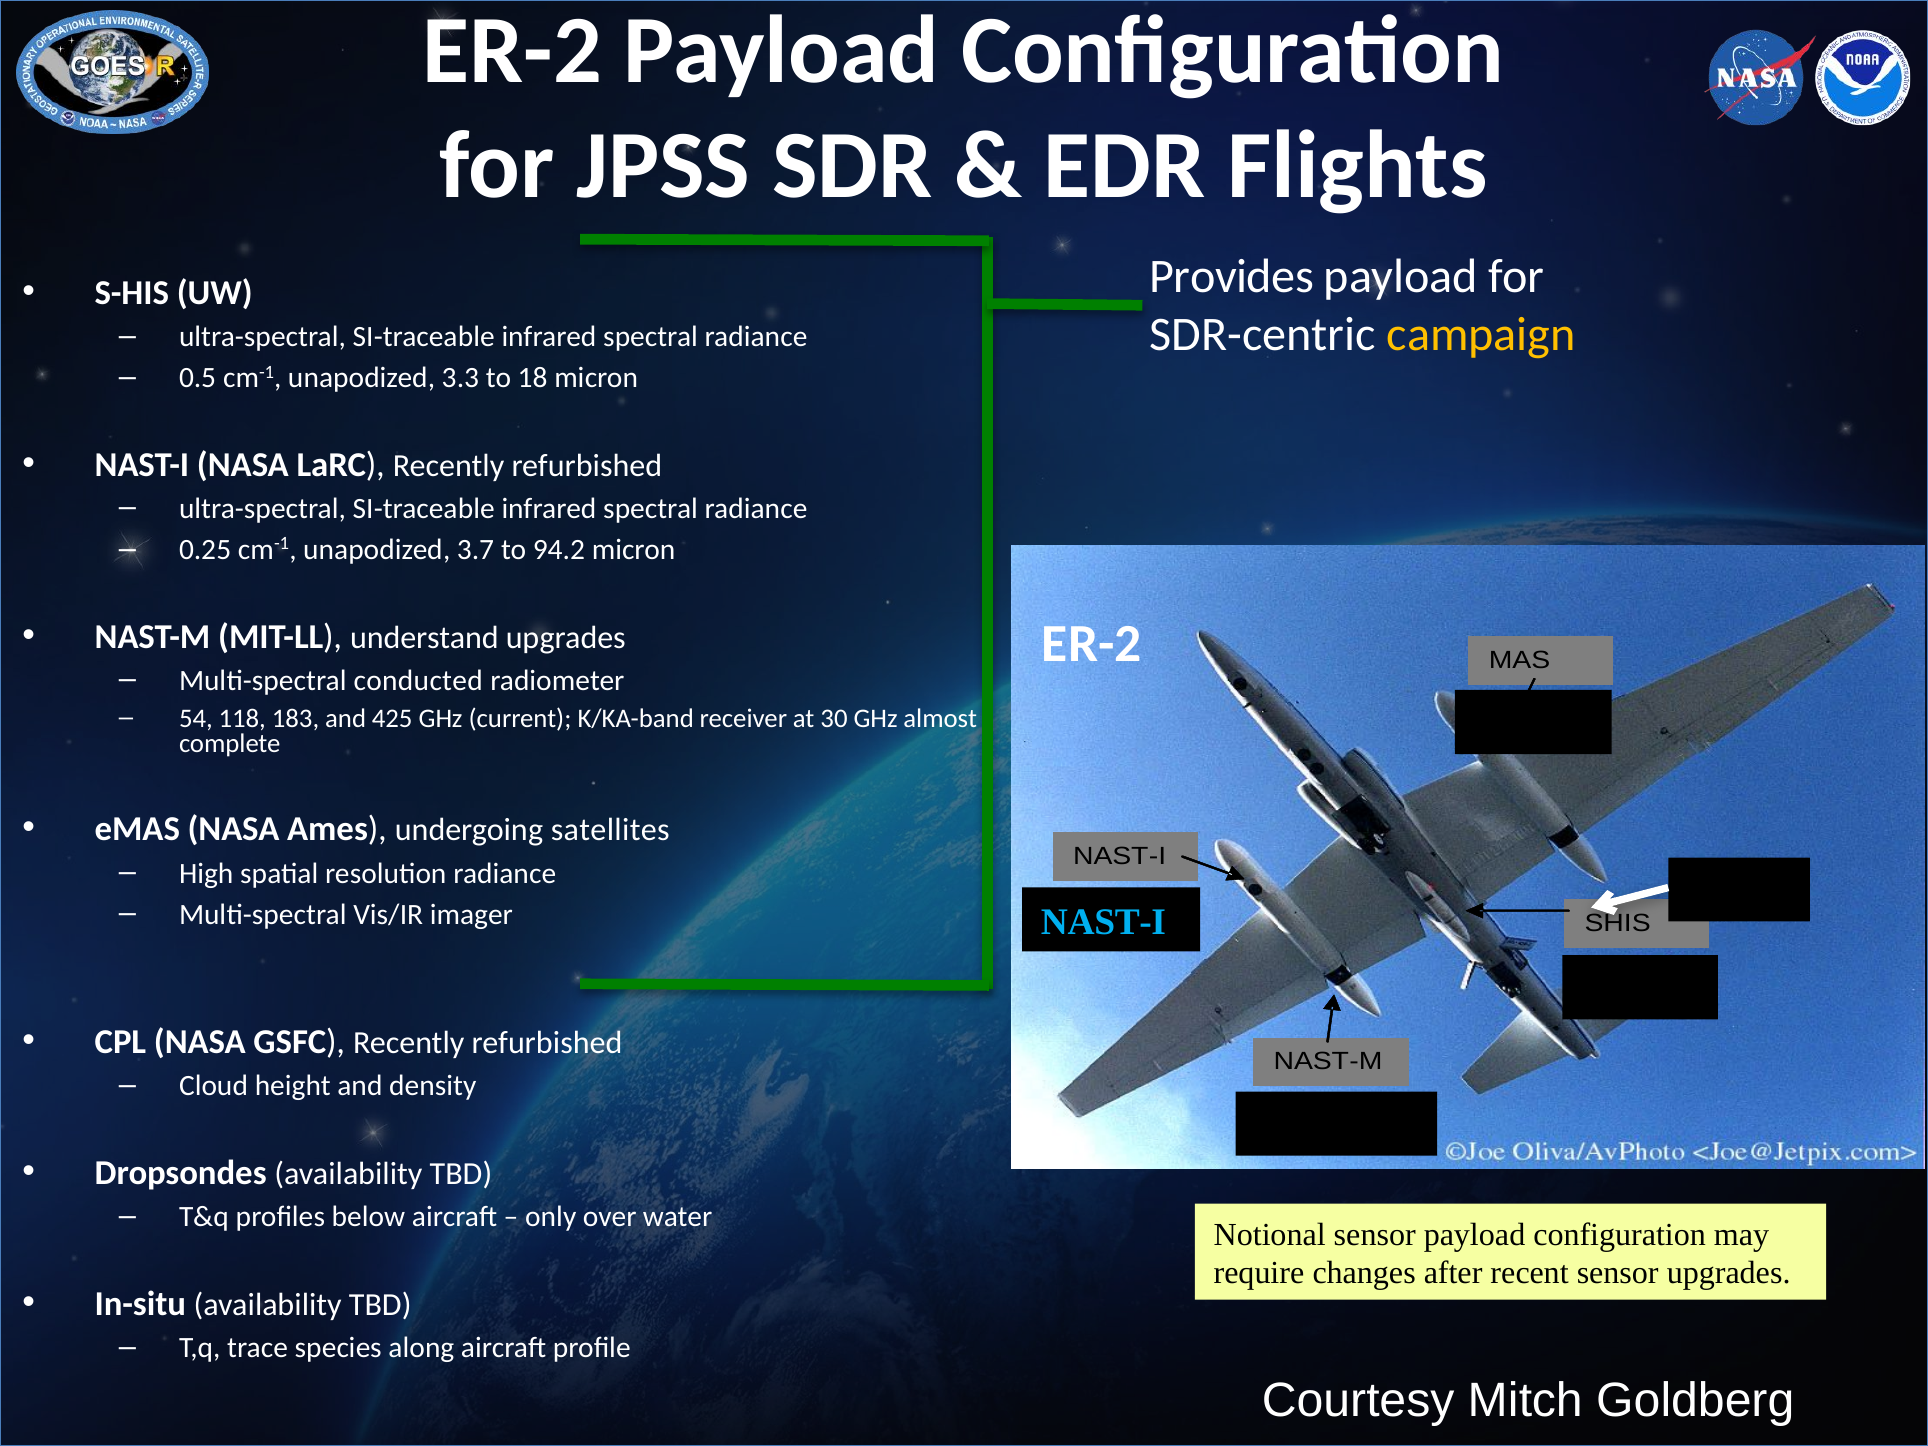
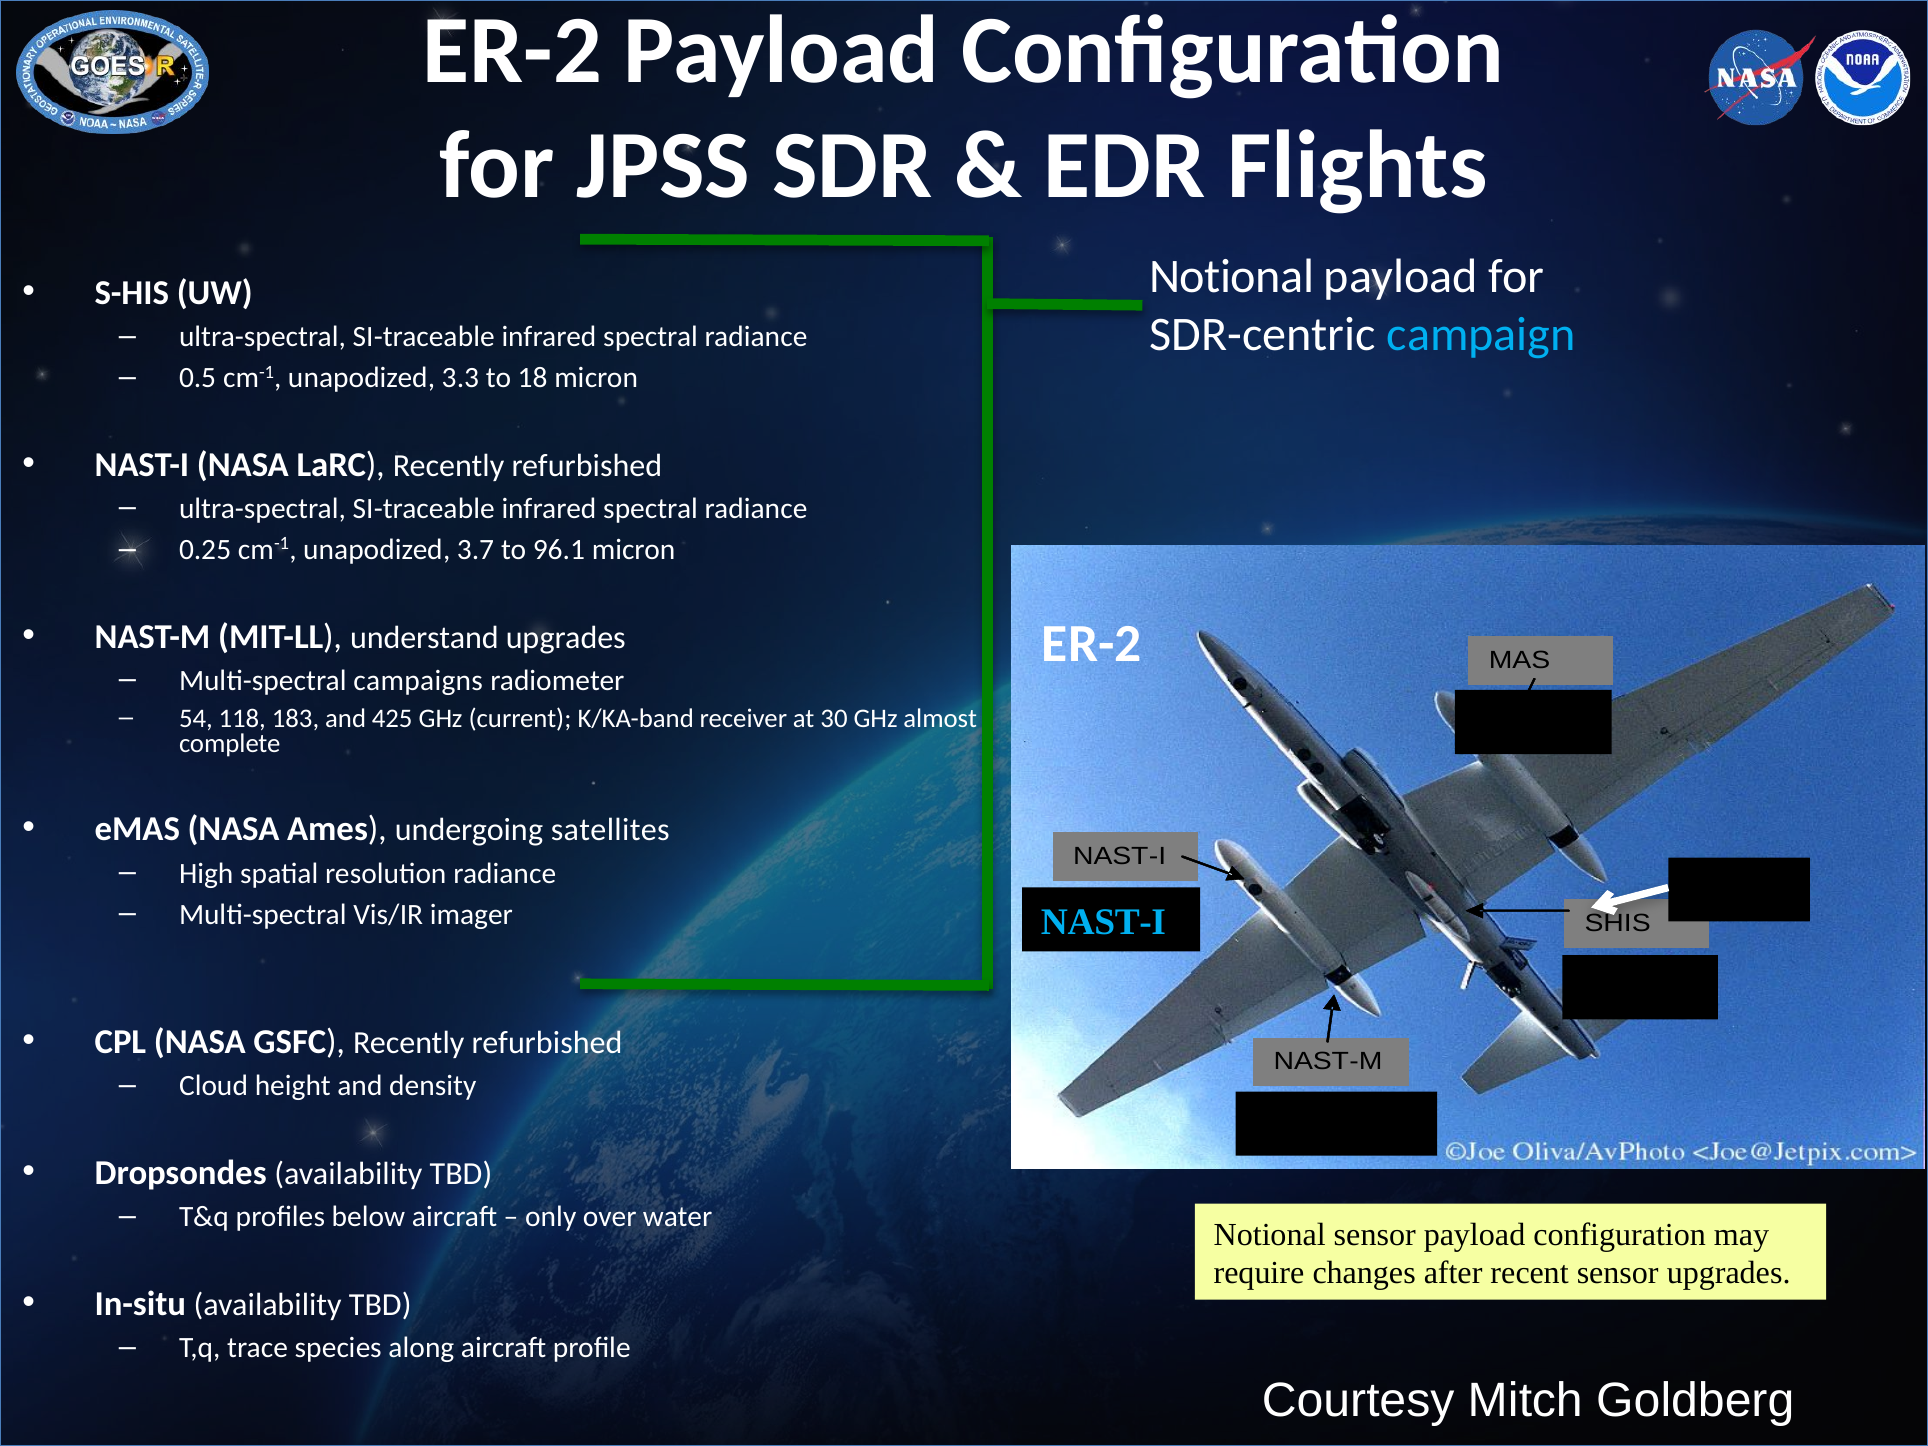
Provides at (1232, 277): Provides -> Notional
campaign colour: yellow -> light blue
94.2: 94.2 -> 96.1
conducted: conducted -> campaigns
